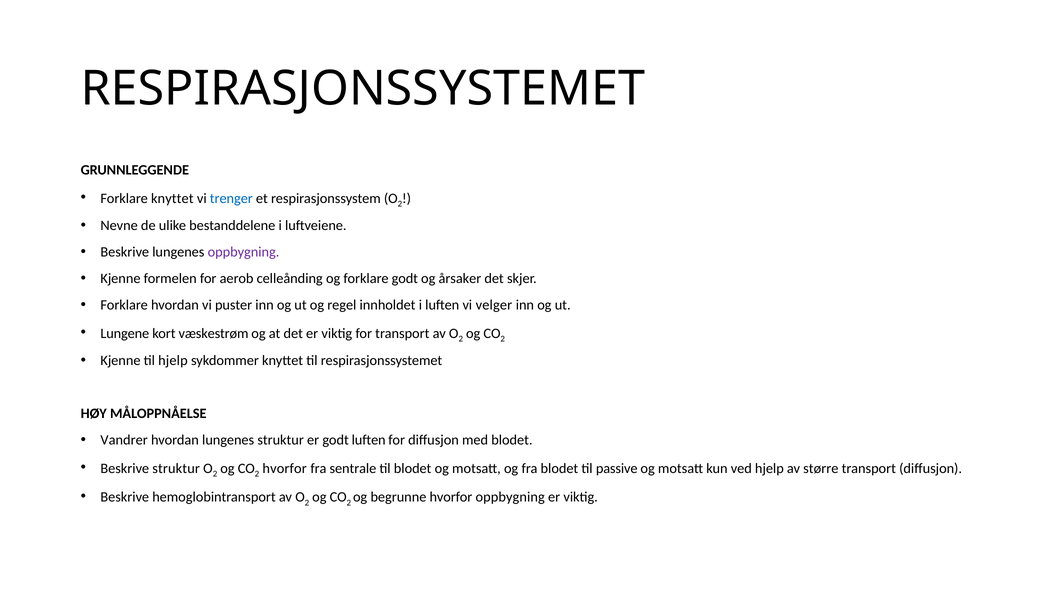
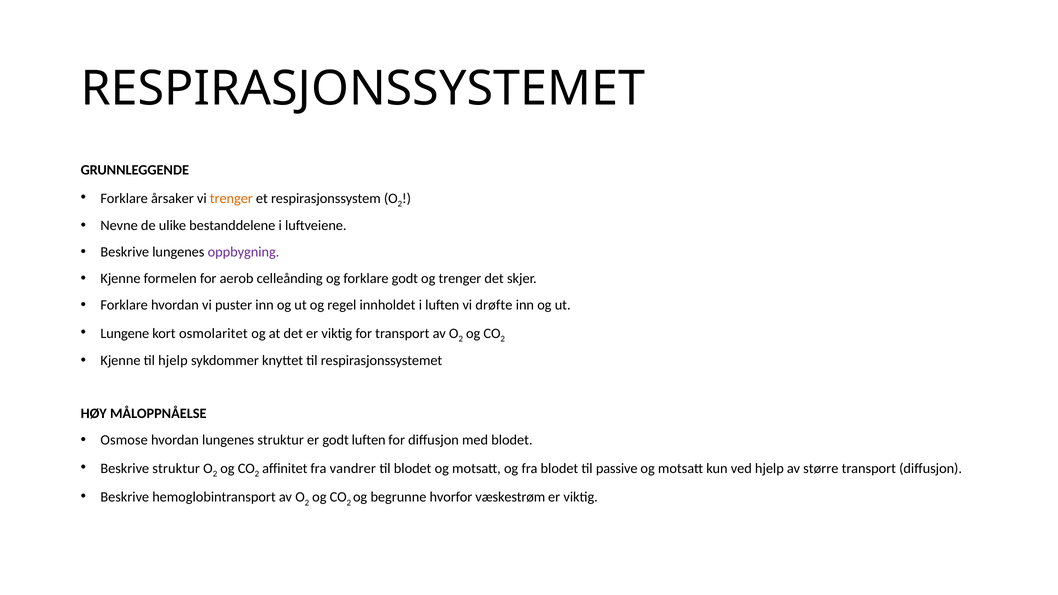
Forklare knyttet: knyttet -> årsaker
trenger at (231, 198) colour: blue -> orange
og årsaker: årsaker -> trenger
velger: velger -> drøfte
væskestrøm: væskestrøm -> osmolaritet
Vandrer: Vandrer -> Osmose
hvorfor at (285, 468): hvorfor -> affinitet
sentrale: sentrale -> vandrer
hvorfor oppbygning: oppbygning -> væskestrøm
